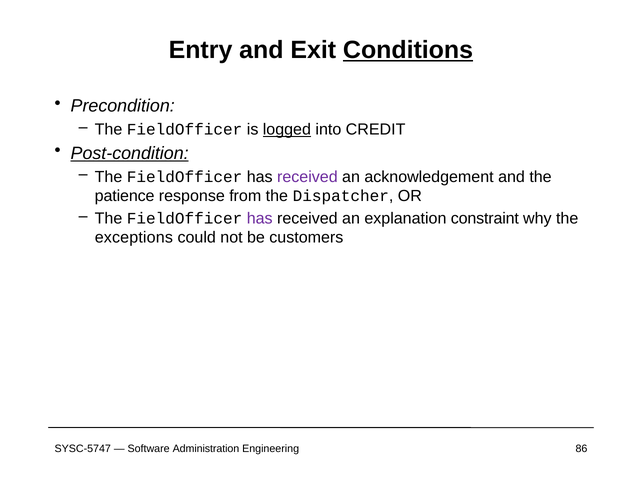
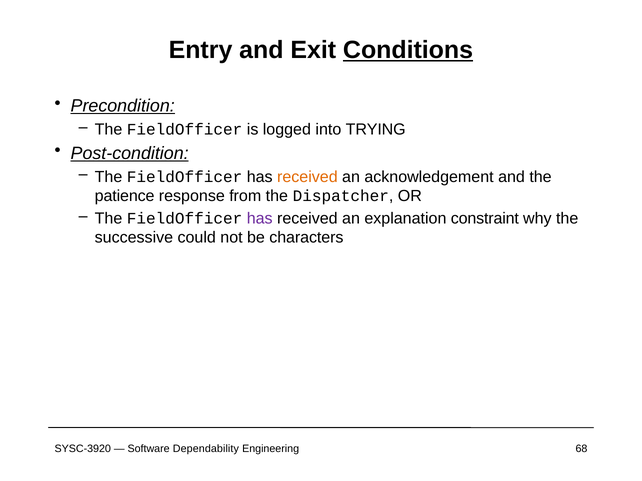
Precondition underline: none -> present
logged underline: present -> none
CREDIT: CREDIT -> TRYING
received at (307, 177) colour: purple -> orange
exceptions: exceptions -> successive
customers: customers -> characters
SYSC-5747: SYSC-5747 -> SYSC-3920
Administration: Administration -> Dependability
86: 86 -> 68
